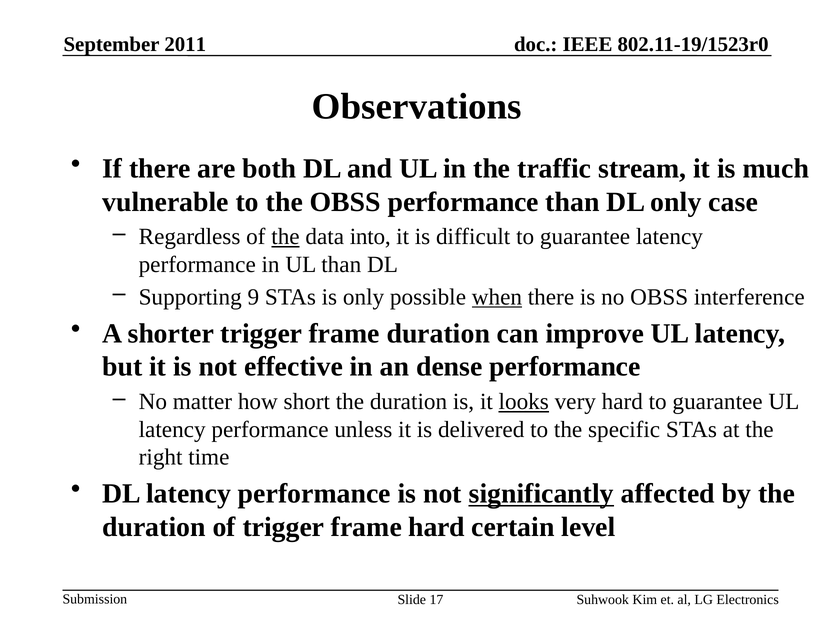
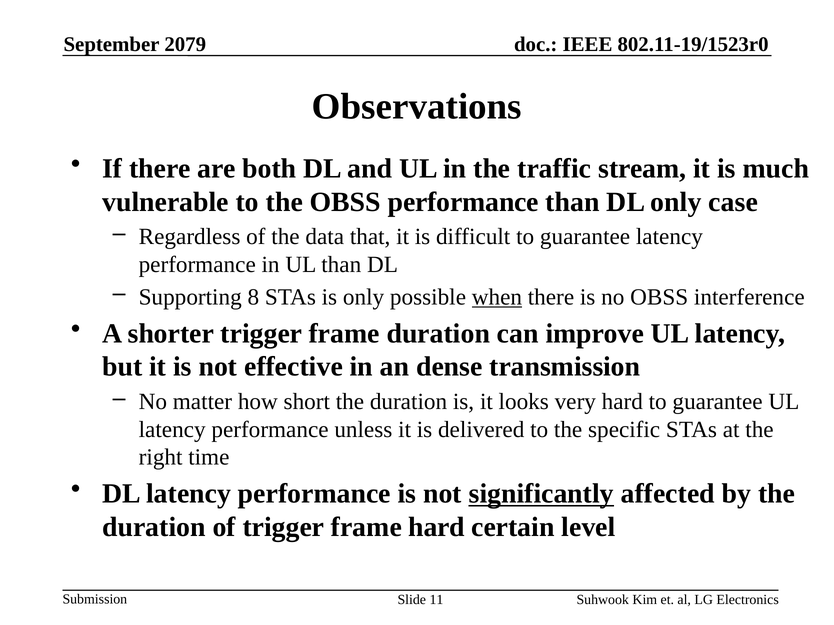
2011: 2011 -> 2079
the at (285, 237) underline: present -> none
into: into -> that
9: 9 -> 8
dense performance: performance -> transmission
looks underline: present -> none
17: 17 -> 11
